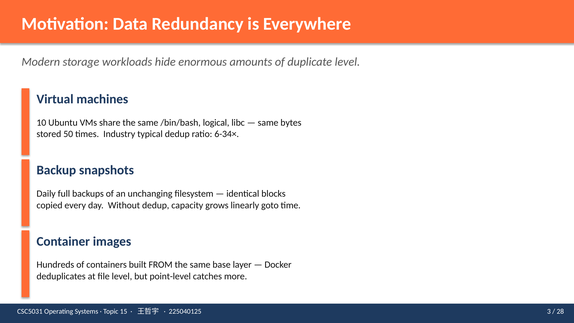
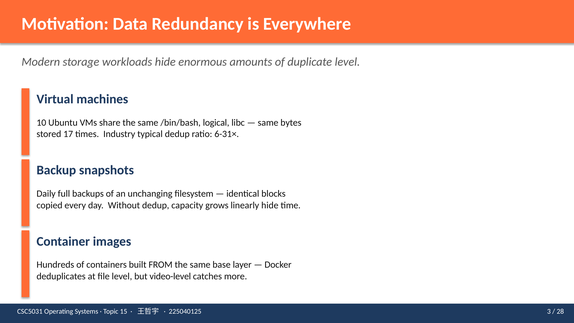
50: 50 -> 17
6-34×: 6-34× -> 6-31×
linearly goto: goto -> hide
point-level: point-level -> video-level
